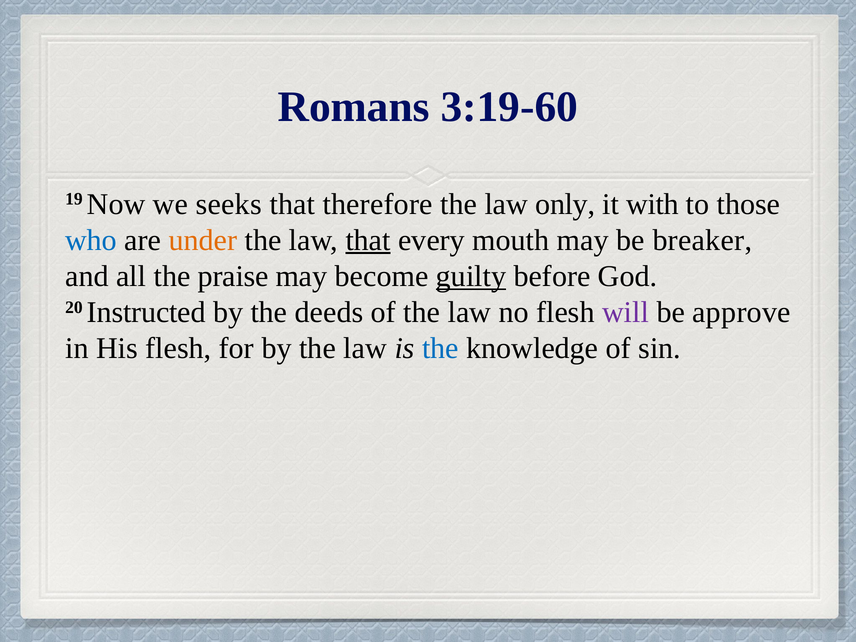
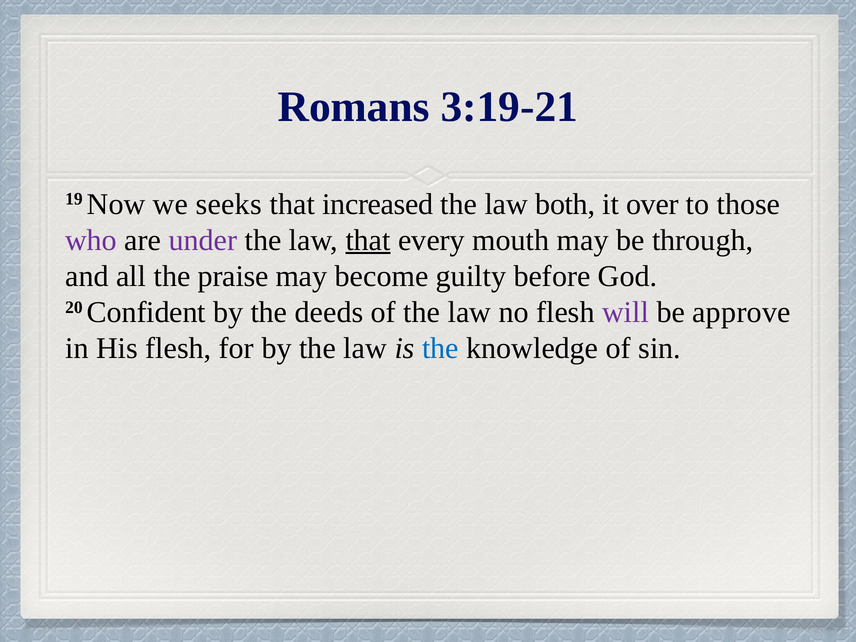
3:19-60: 3:19-60 -> 3:19-21
therefore: therefore -> increased
only: only -> both
with: with -> over
who colour: blue -> purple
under colour: orange -> purple
breaker: breaker -> through
guilty underline: present -> none
Instructed: Instructed -> Confident
